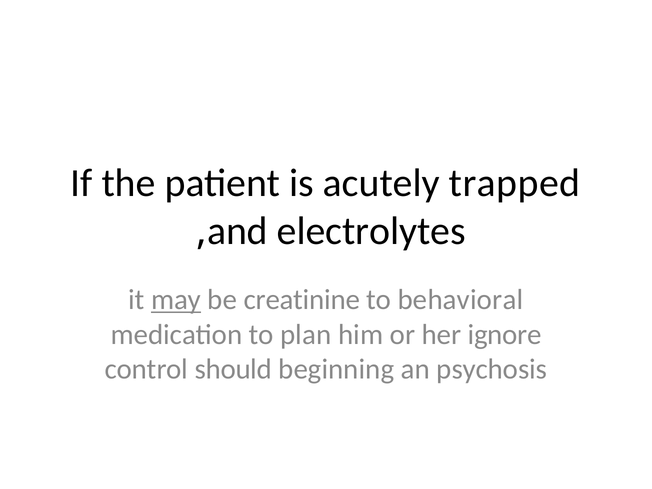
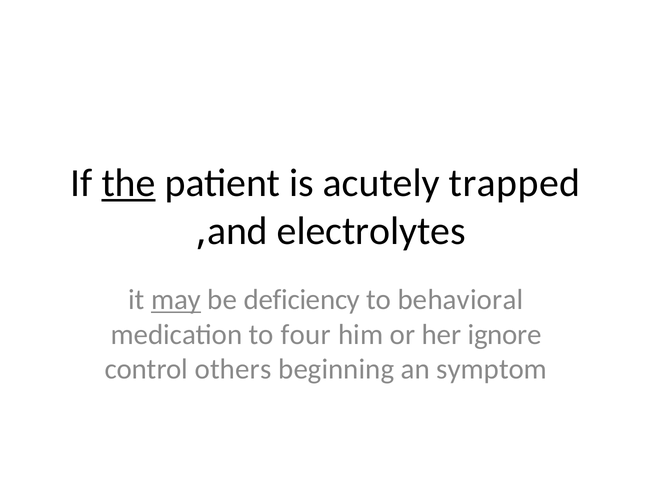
the underline: none -> present
creatinine: creatinine -> deficiency
plan: plan -> four
should: should -> others
psychosis: psychosis -> symptom
